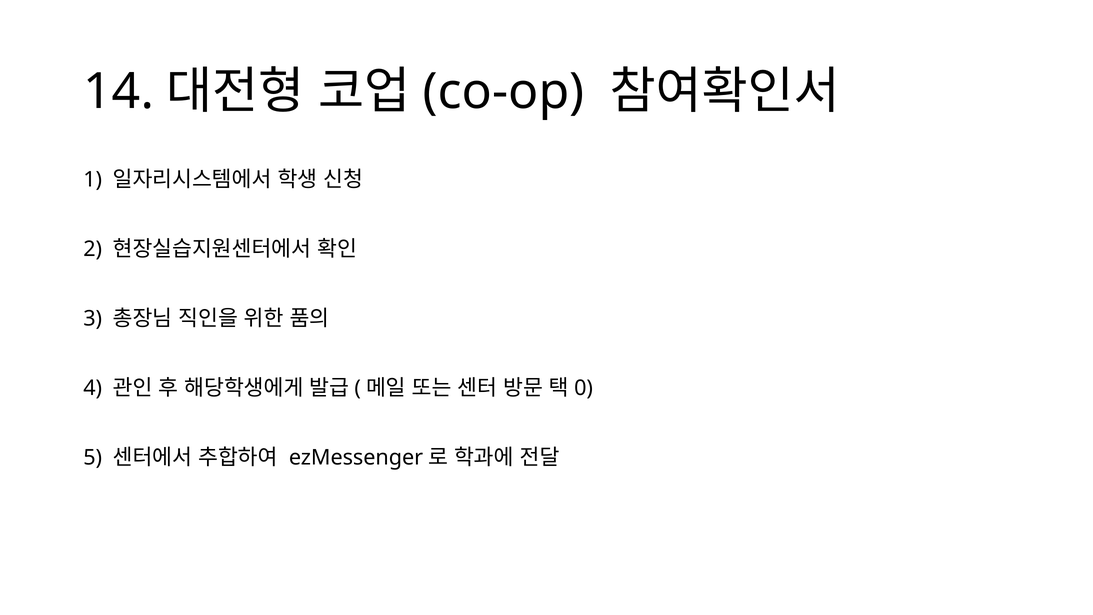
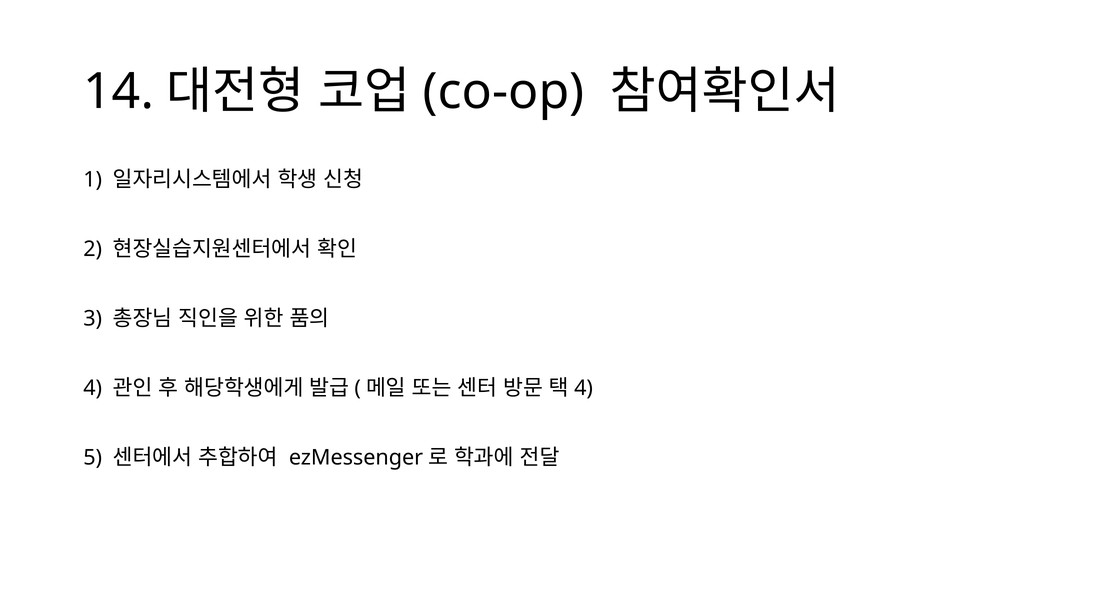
0 at (584, 388): 0 -> 4
